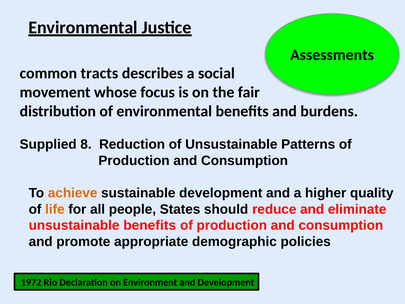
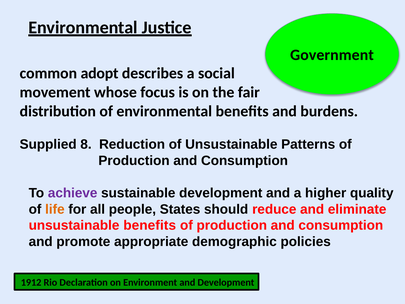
Assessments: Assessments -> Government
tracts: tracts -> adopt
achieve colour: orange -> purple
1972: 1972 -> 1912
